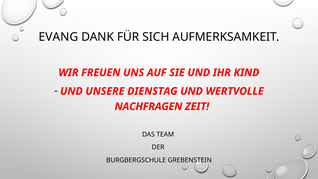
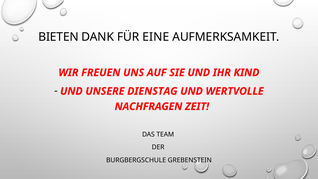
EVANG: EVANG -> BIETEN
SICH: SICH -> EINE
